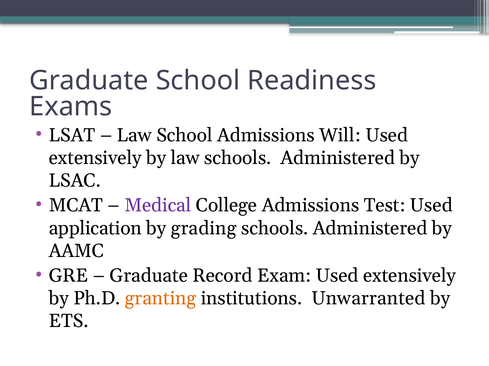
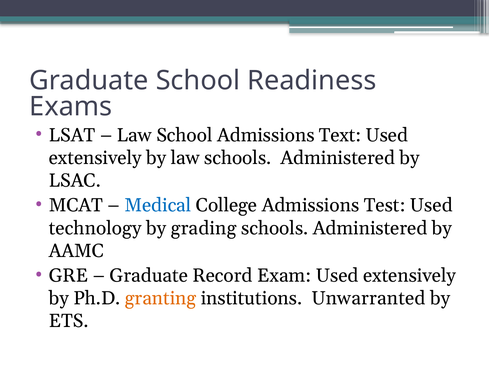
Will: Will -> Text
Medical colour: purple -> blue
application: application -> technology
